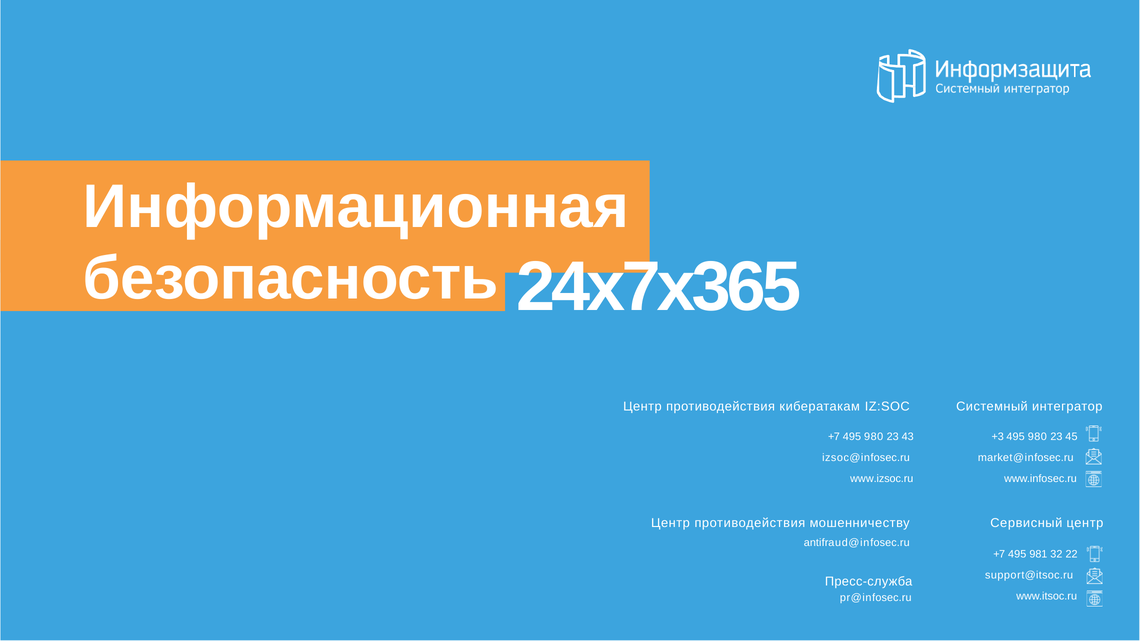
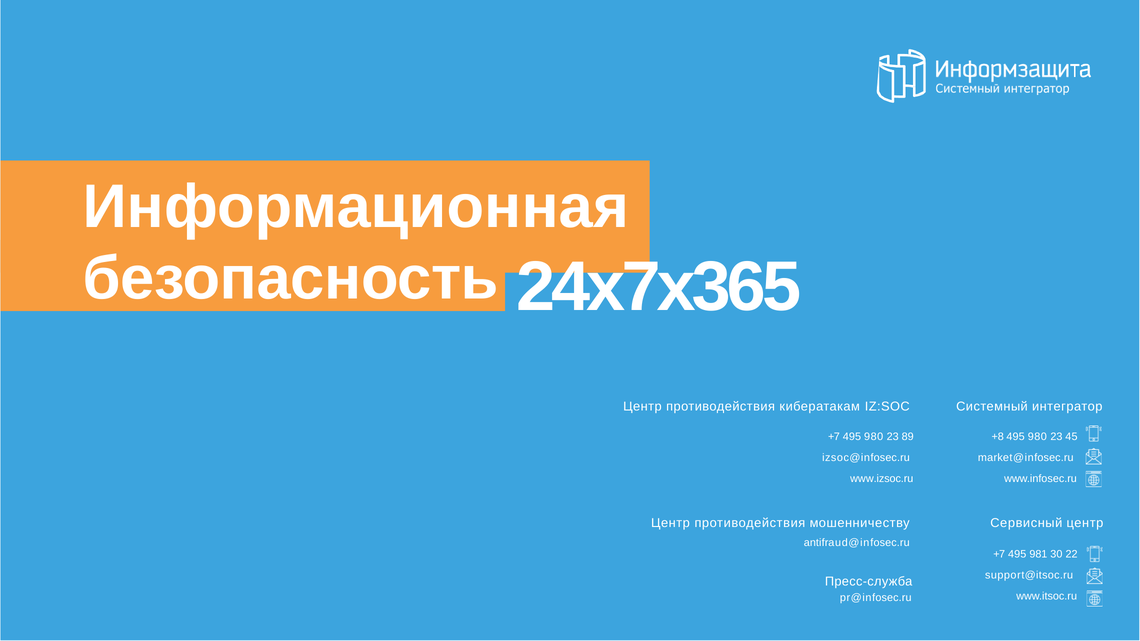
43: 43 -> 89
+3: +3 -> +8
32: 32 -> 30
